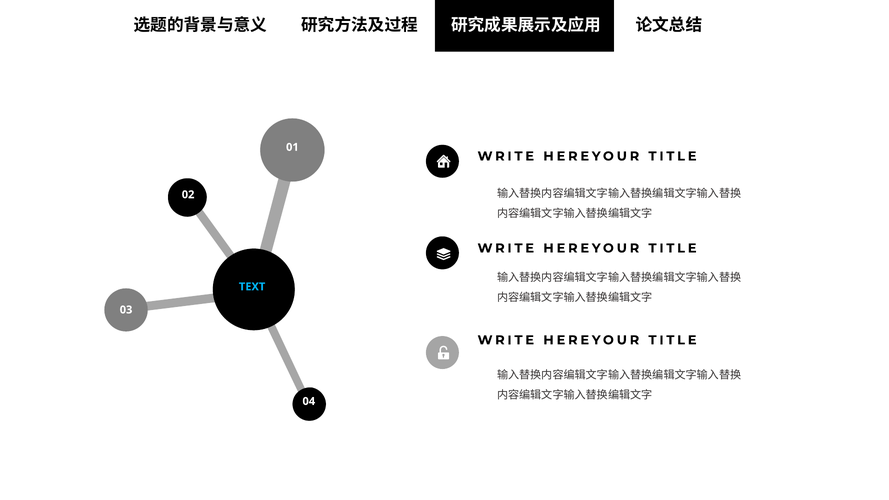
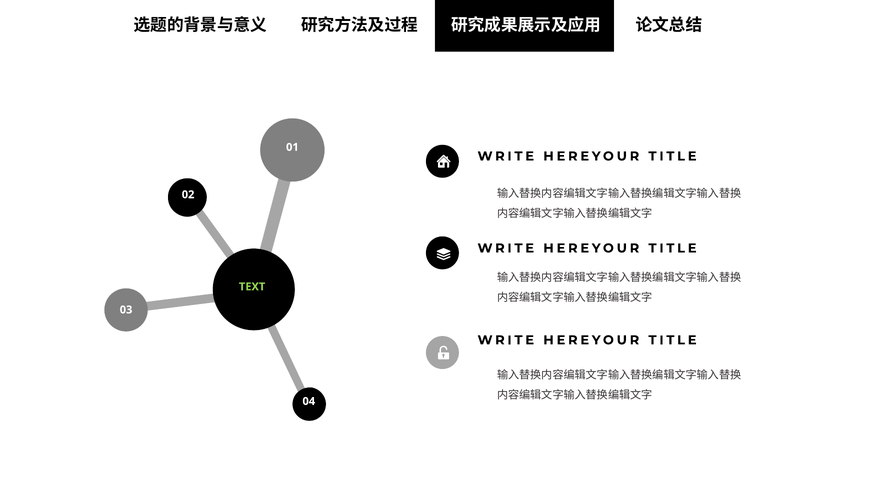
TEXT colour: light blue -> light green
